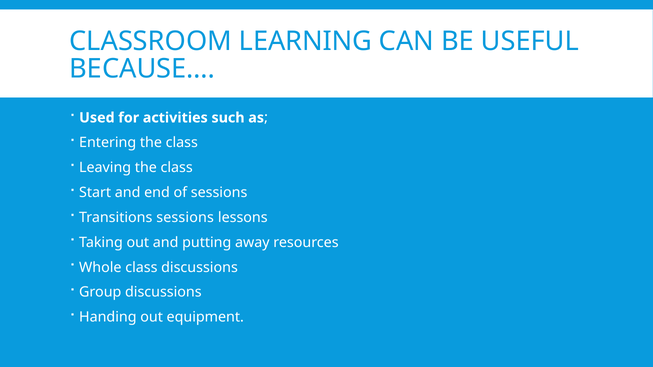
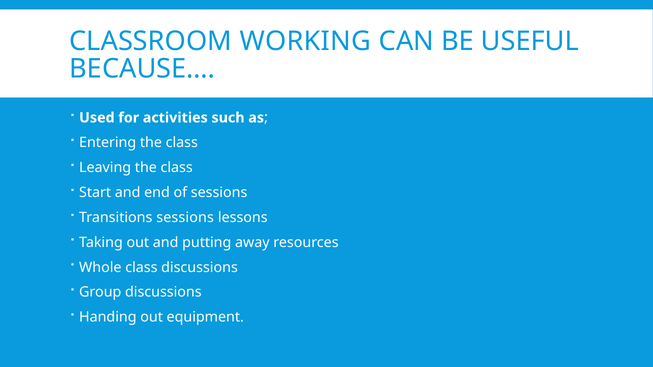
LEARNING: LEARNING -> WORKING
